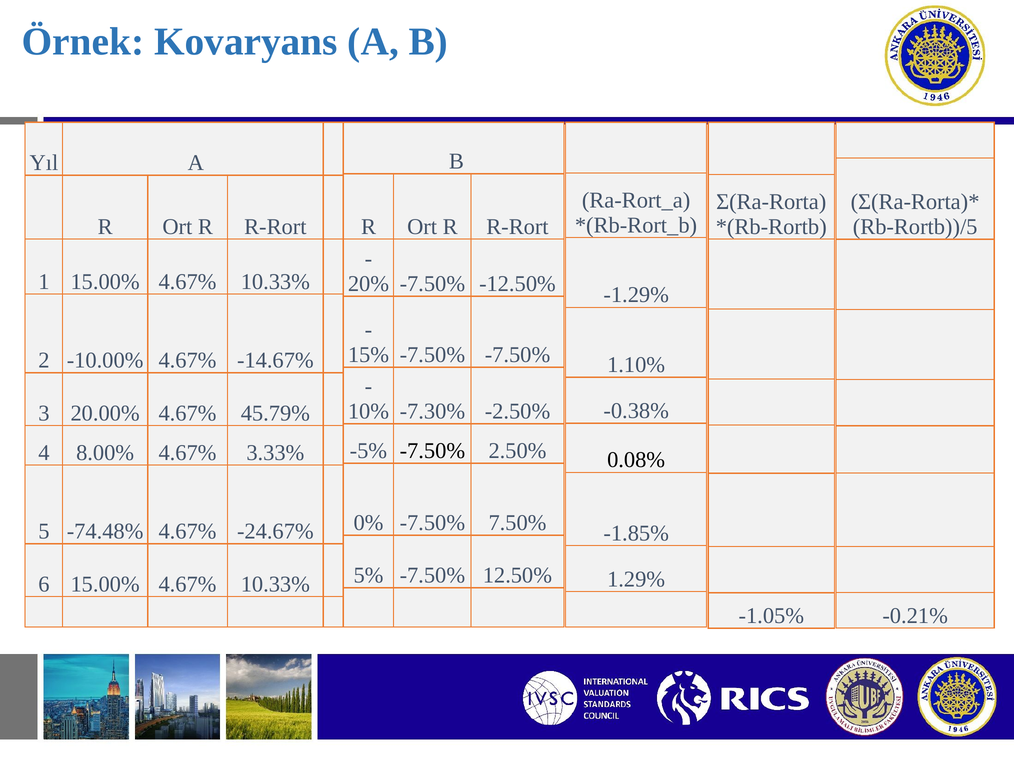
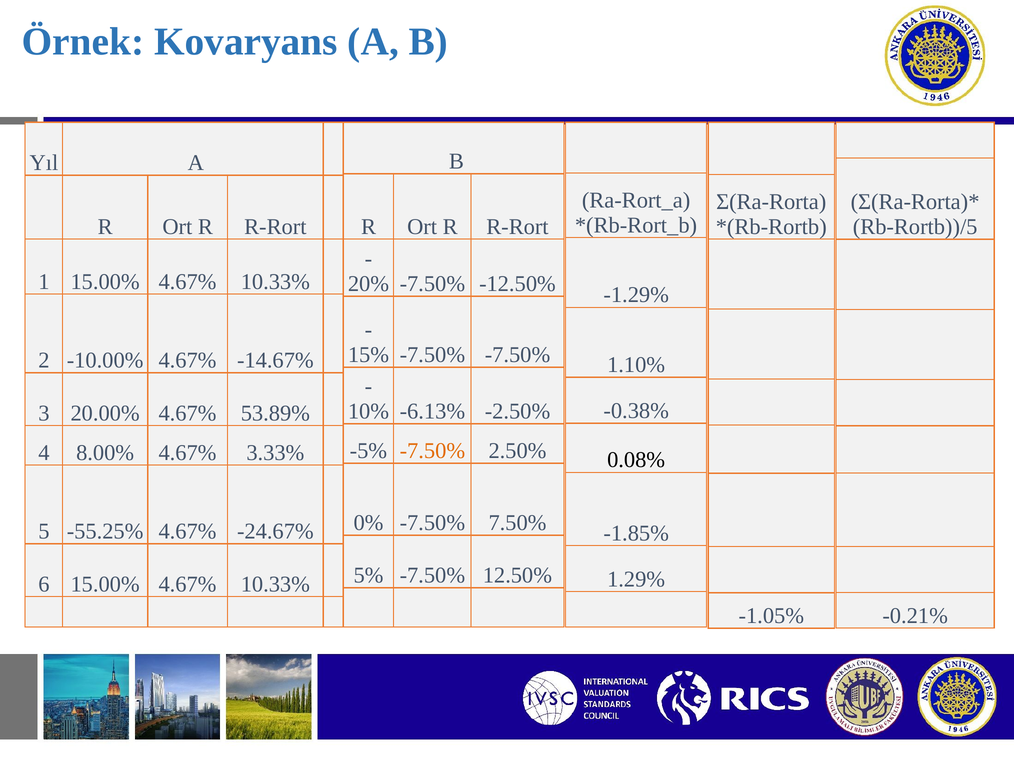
-7.30%: -7.30% -> -6.13%
45.79%: 45.79% -> 53.89%
-7.50% at (432, 451) colour: black -> orange
-74.48%: -74.48% -> -55.25%
